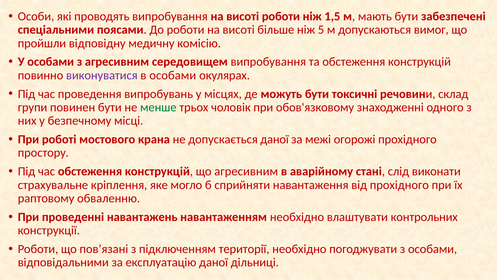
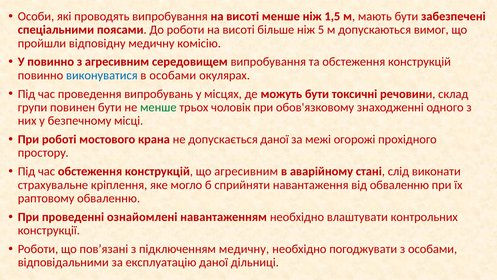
висоті роботи: роботи -> менше
У особами: особами -> повинно
виконуватися colour: purple -> blue
від прохідного: прохідного -> обваленню
навантажень: навантажень -> ознайомлені
підключенням території: території -> медичну
